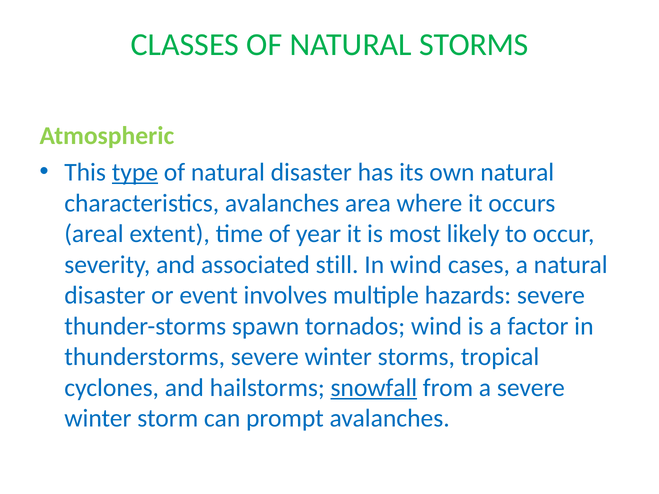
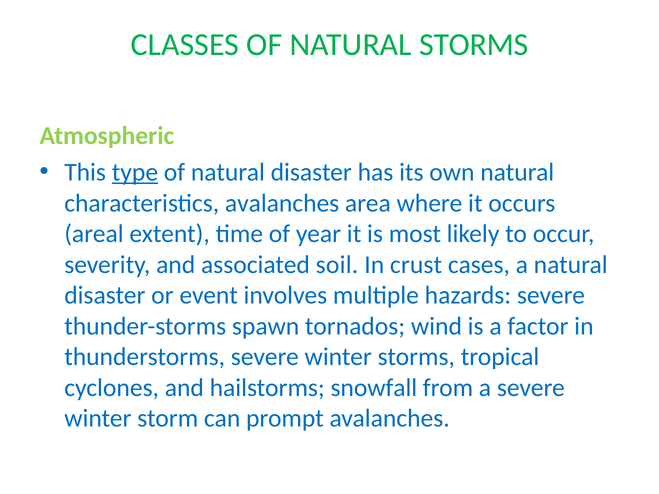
still: still -> soil
In wind: wind -> crust
snowfall underline: present -> none
